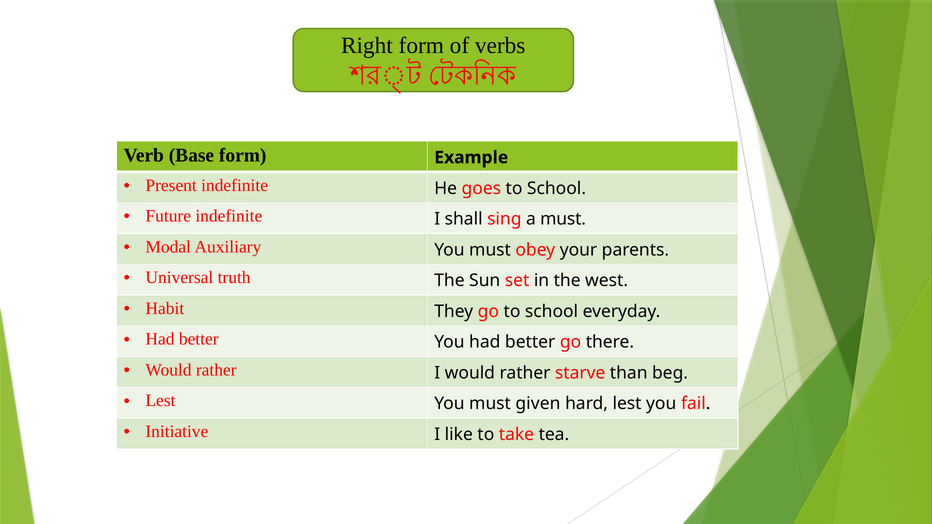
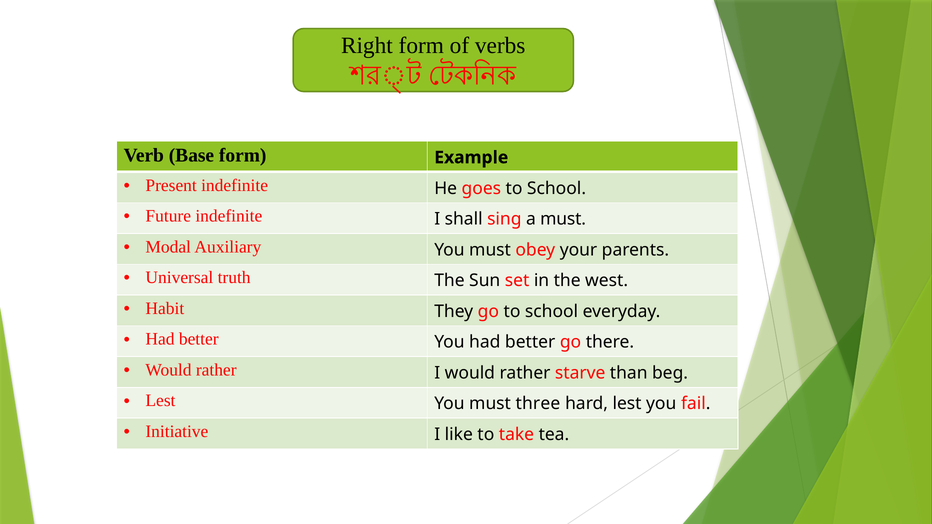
given: given -> three
